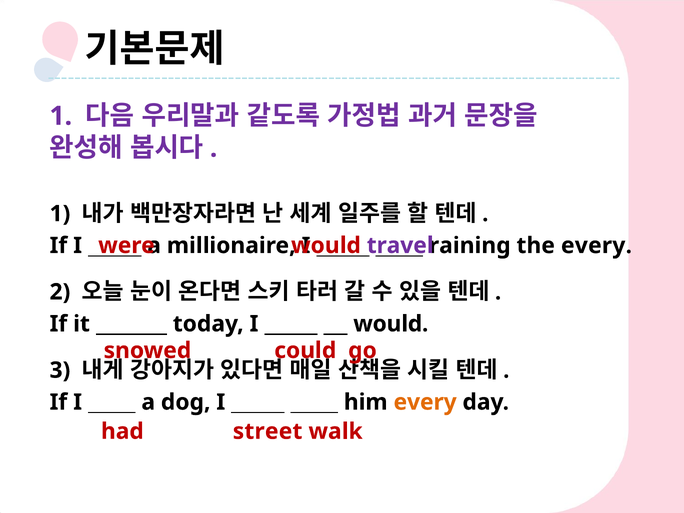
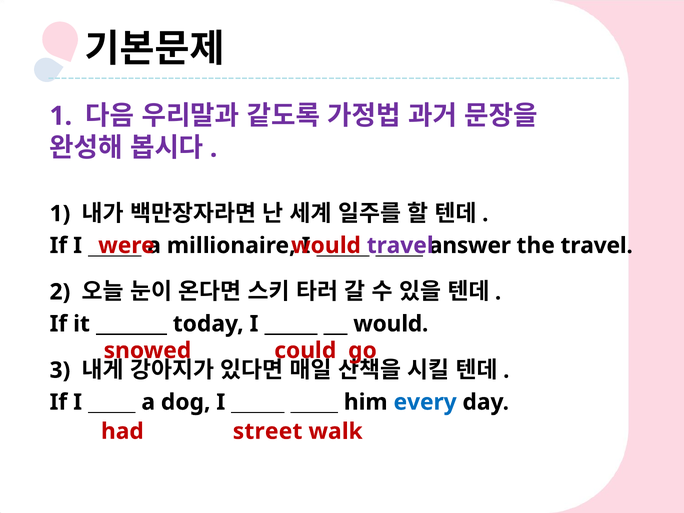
raining: raining -> answer
the every: every -> travel
every at (425, 402) colour: orange -> blue
